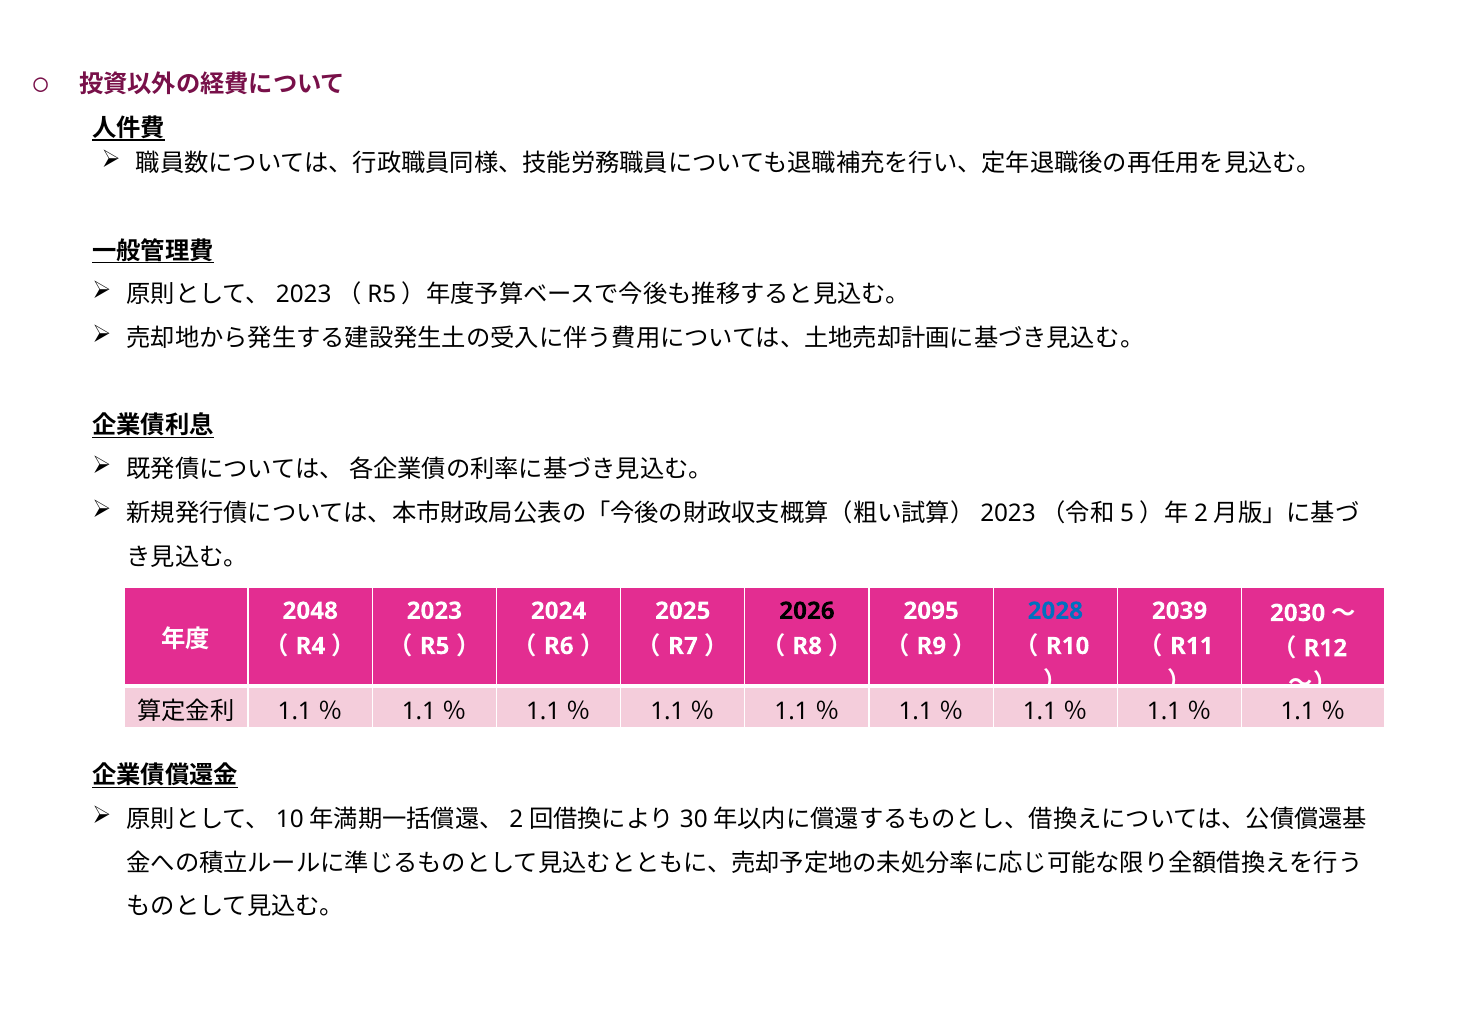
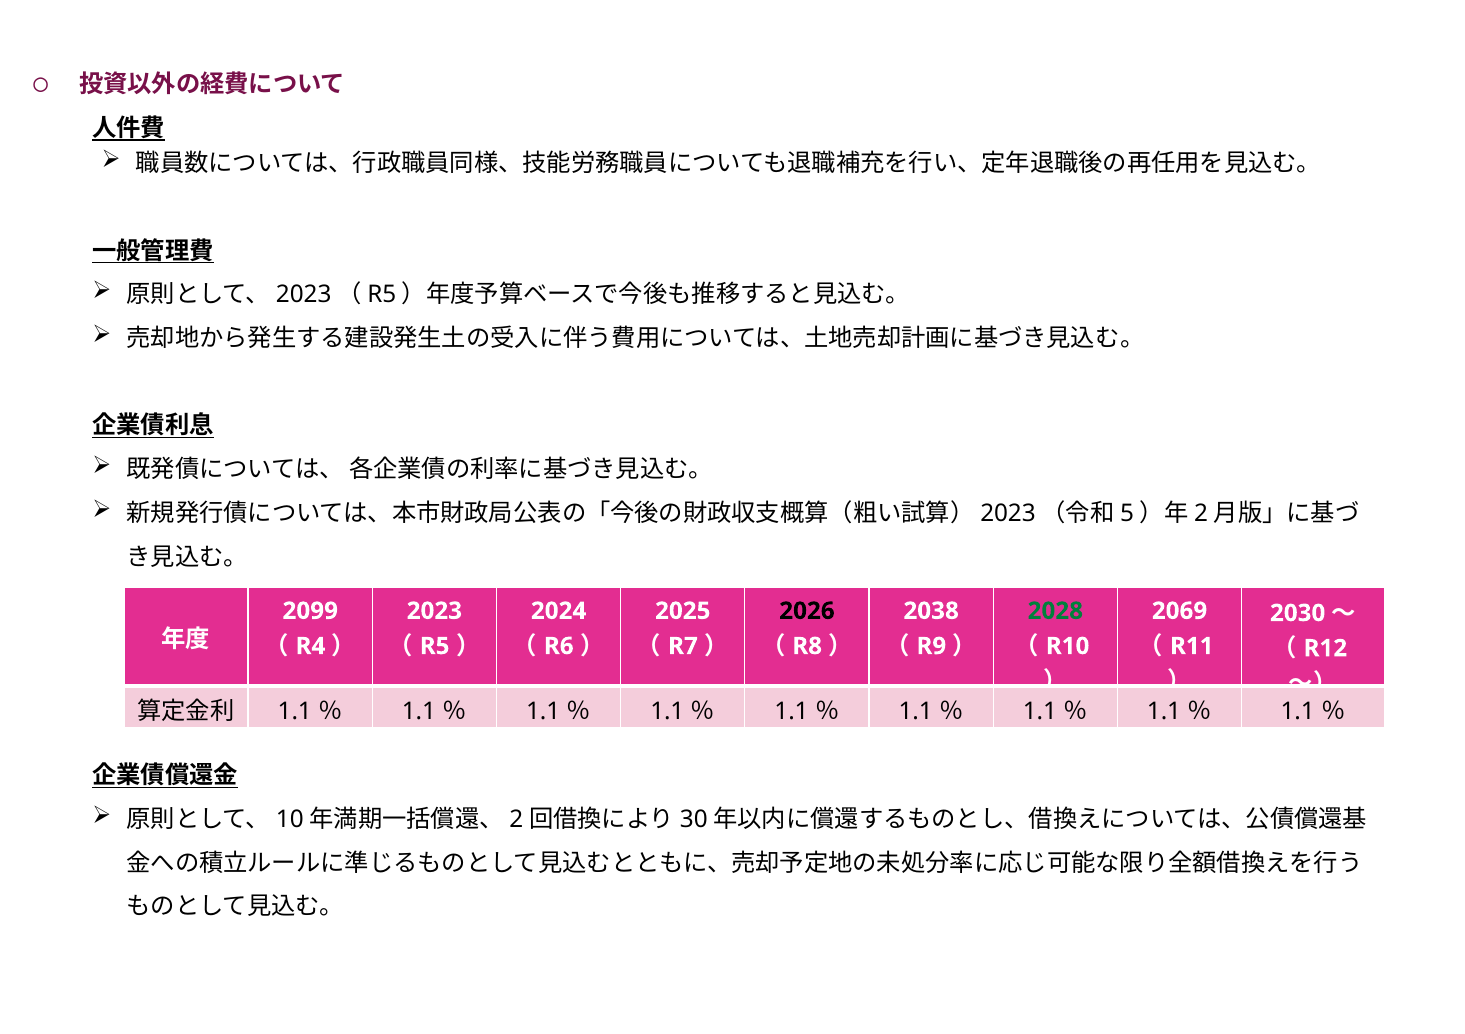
2048: 2048 -> 2099
2095: 2095 -> 2038
2028 colour: blue -> green
2039: 2039 -> 2069
